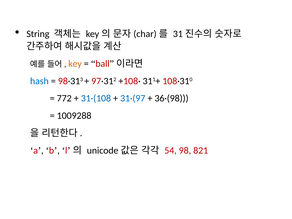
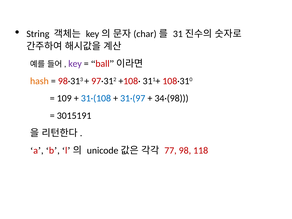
key colour: orange -> purple
hash colour: blue -> orange
772: 772 -> 109
36·(98: 36·(98 -> 34·(98
1009288: 1009288 -> 3015191
54: 54 -> 77
821: 821 -> 118
